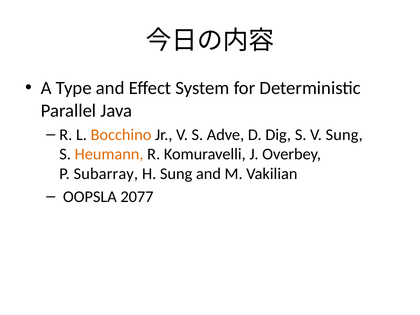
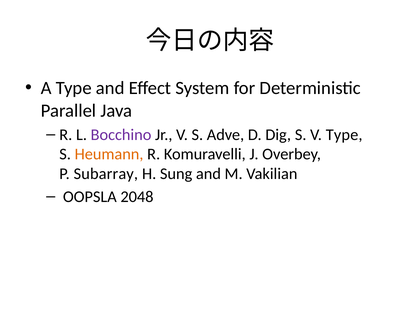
Bocchino colour: orange -> purple
V Sung: Sung -> Type
2077: 2077 -> 2048
